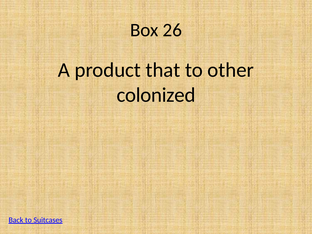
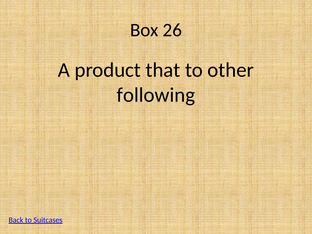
colonized: colonized -> following
